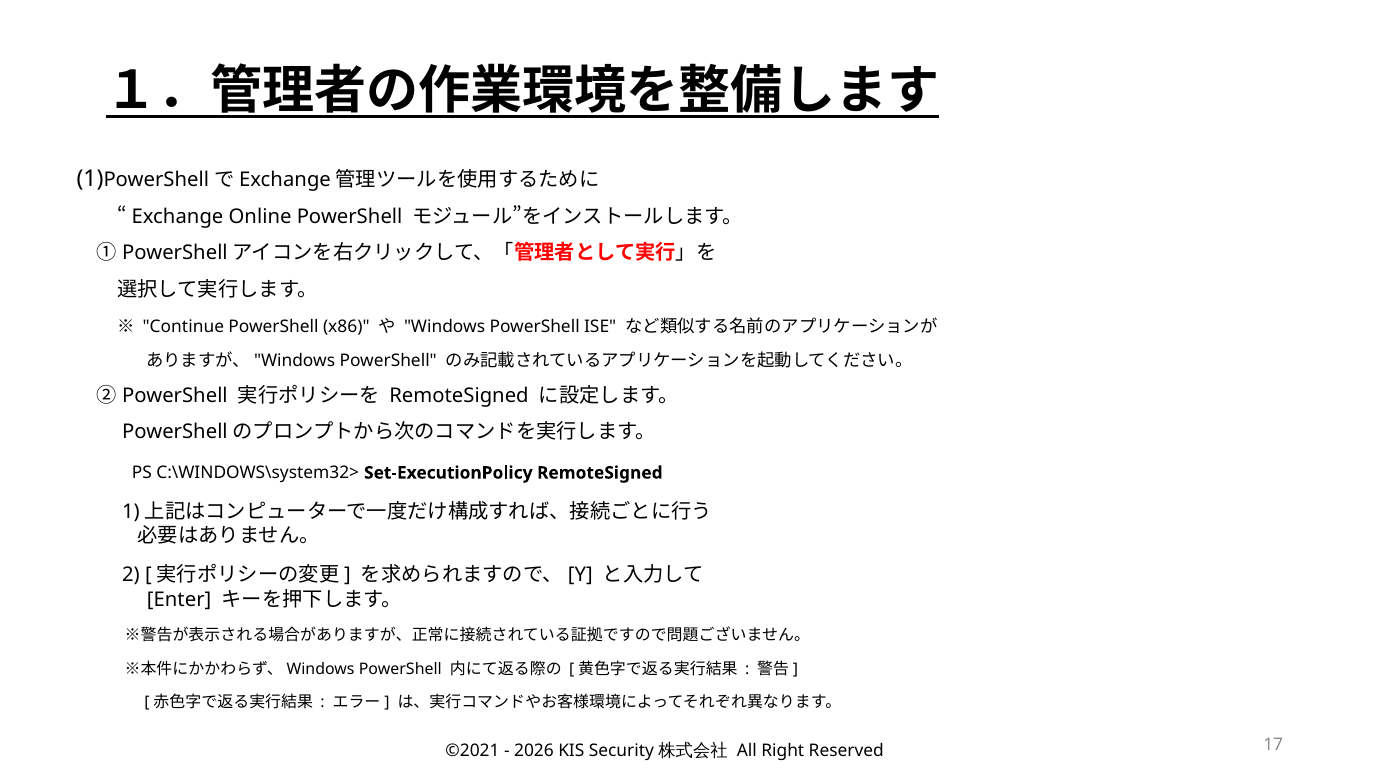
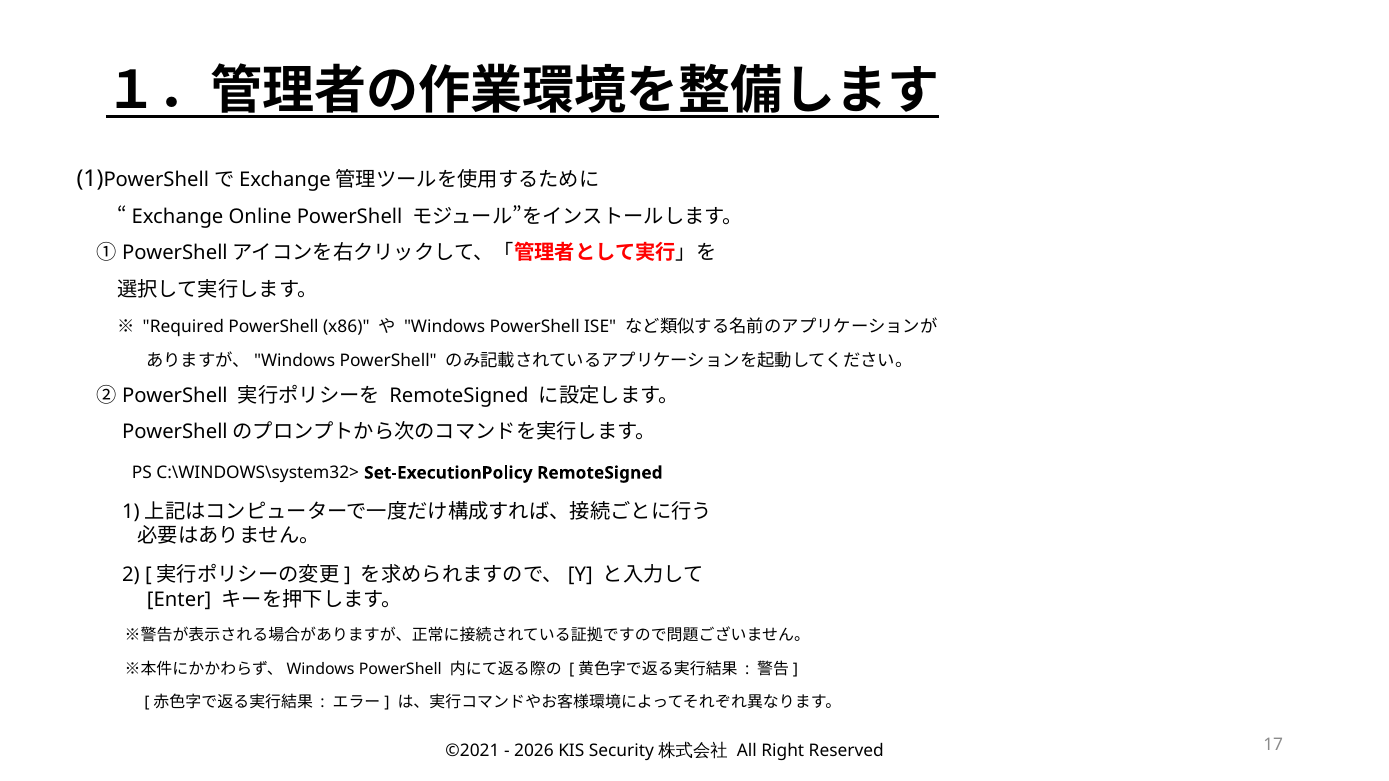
Continue: Continue -> Required
